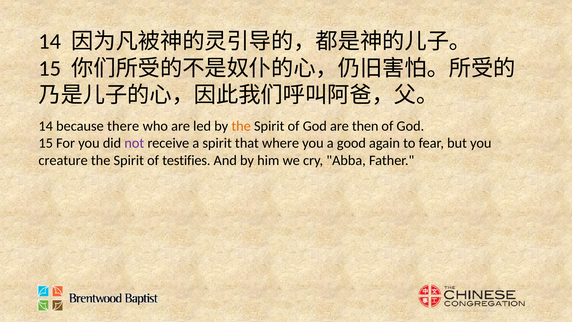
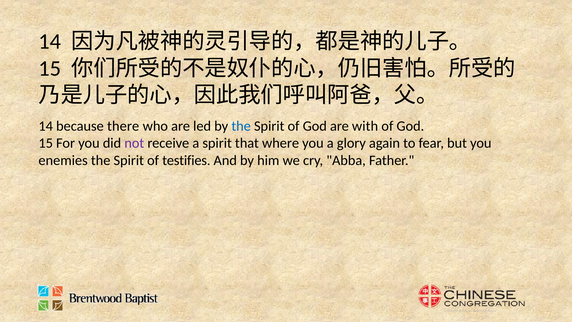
the at (241, 126) colour: orange -> blue
then: then -> with
good: good -> glory
creature: creature -> enemies
